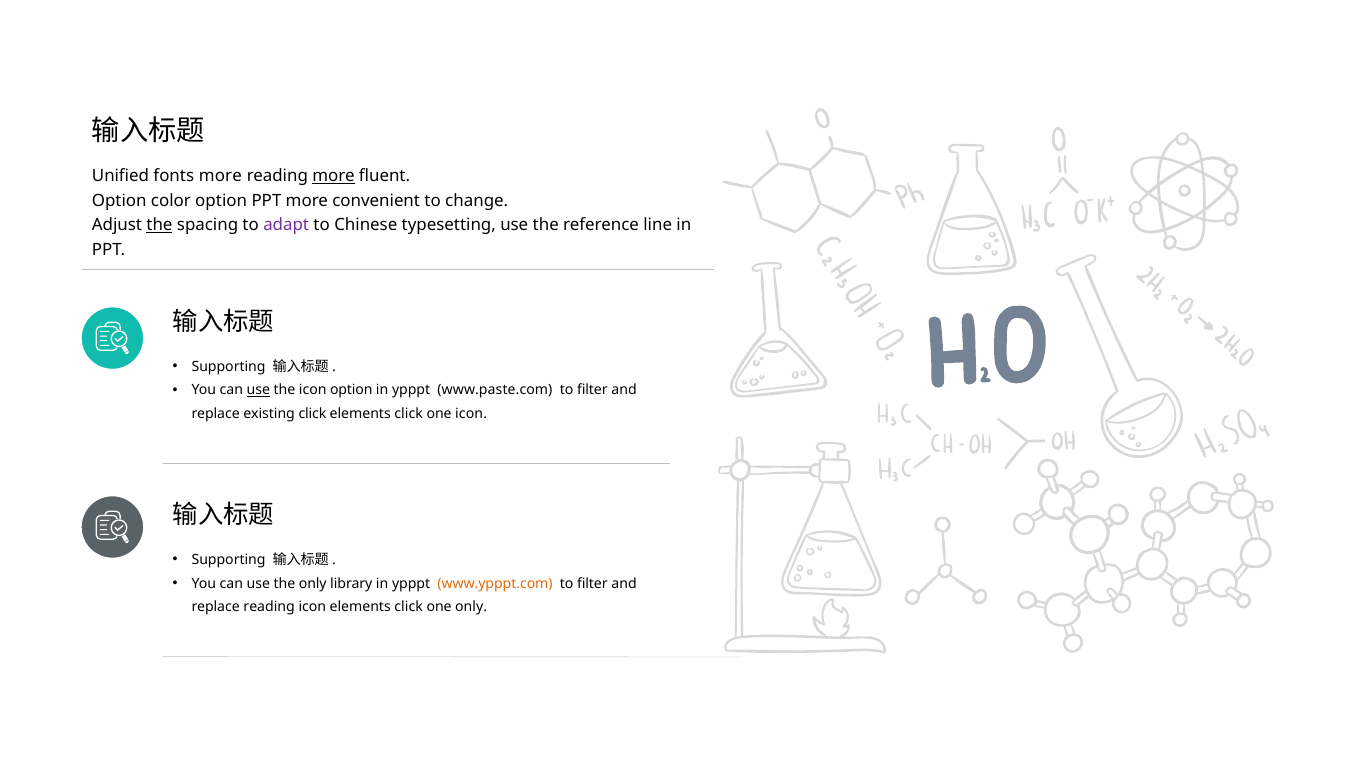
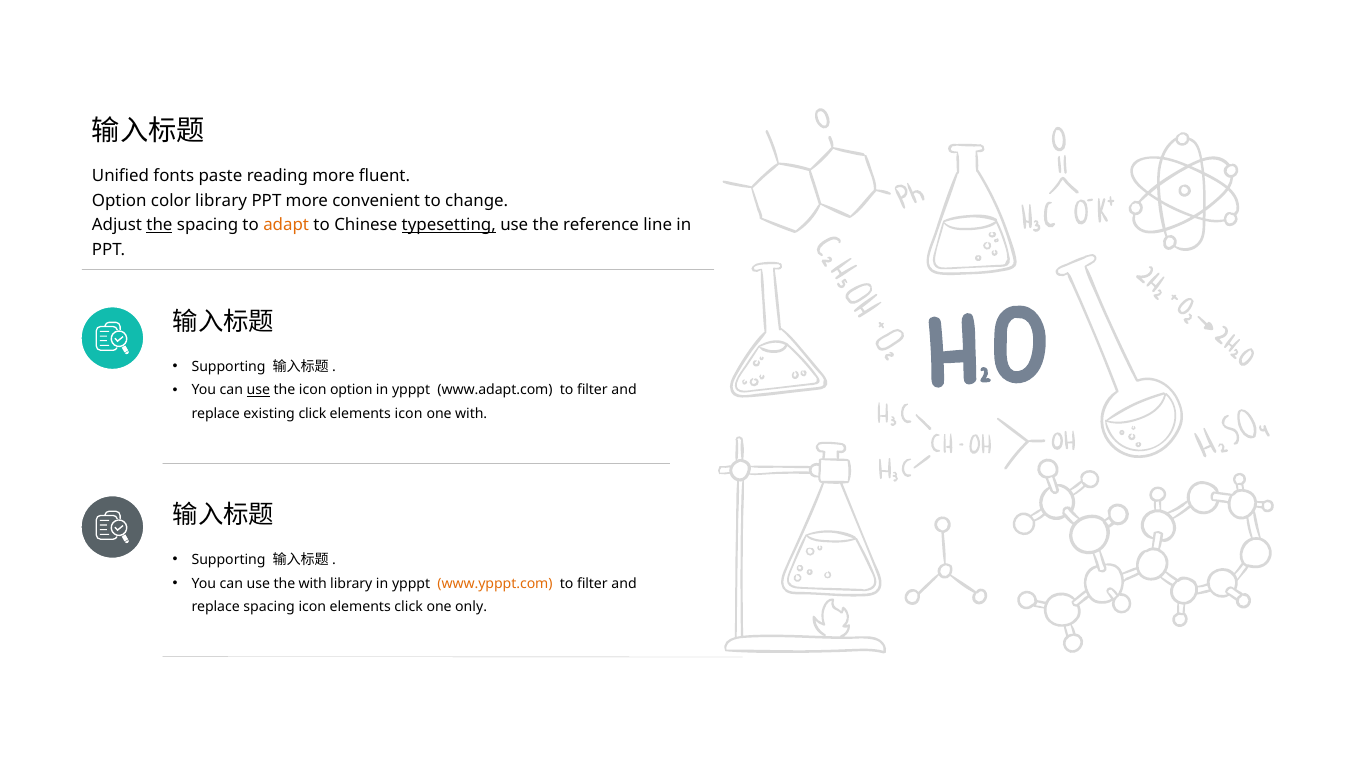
fonts more: more -> paste
more at (334, 176) underline: present -> none
color option: option -> library
adapt colour: purple -> orange
typesetting underline: none -> present
www.paste.com: www.paste.com -> www.adapt.com
click at (409, 414): click -> icon
one icon: icon -> with
the only: only -> with
replace reading: reading -> spacing
